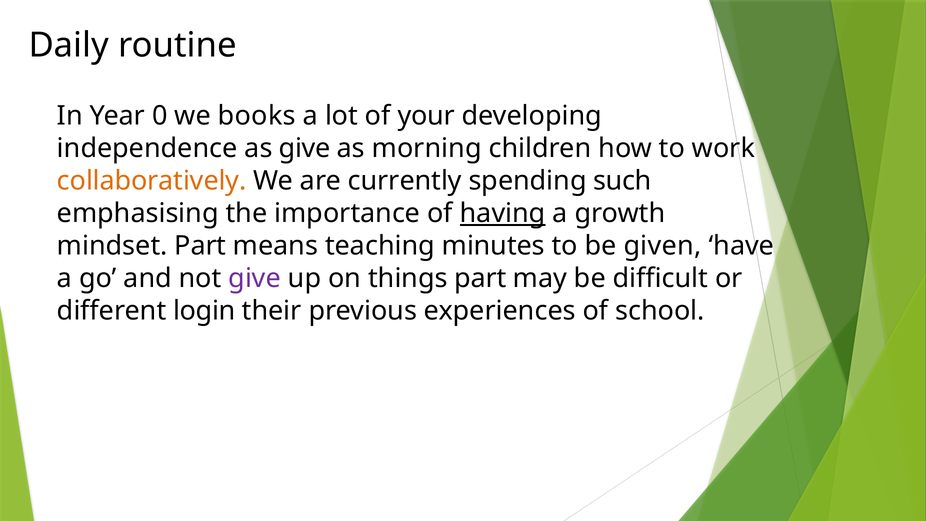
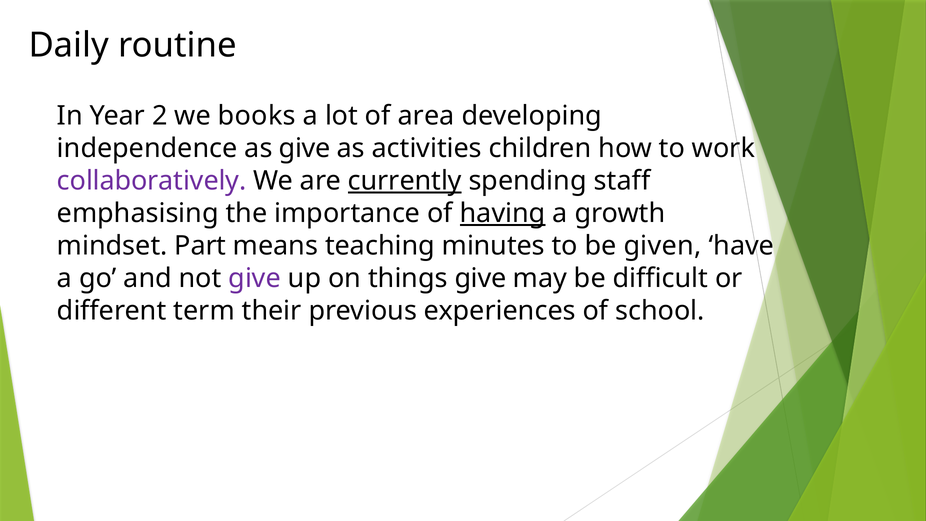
0: 0 -> 2
your: your -> area
morning: morning -> activities
collaboratively colour: orange -> purple
currently underline: none -> present
such: such -> staff
things part: part -> give
login: login -> term
